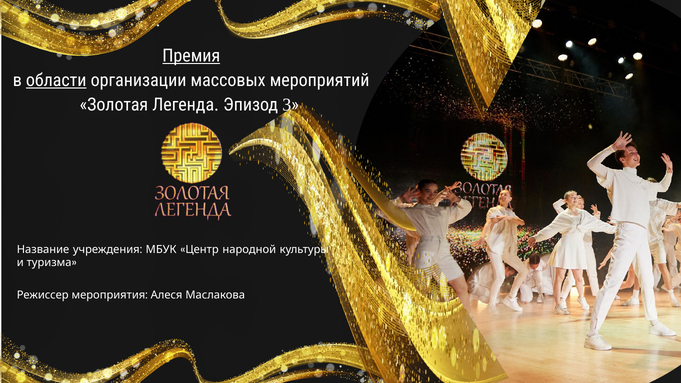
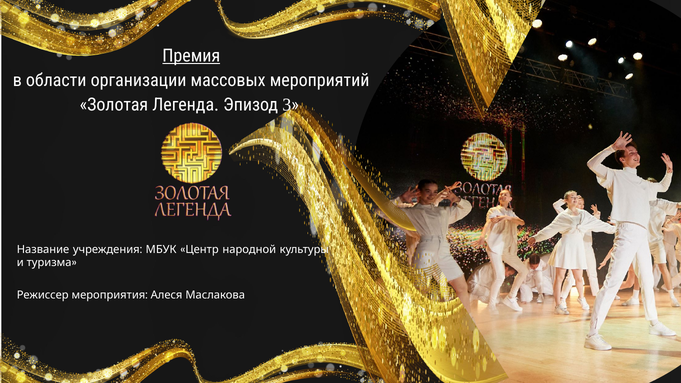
области underline: present -> none
